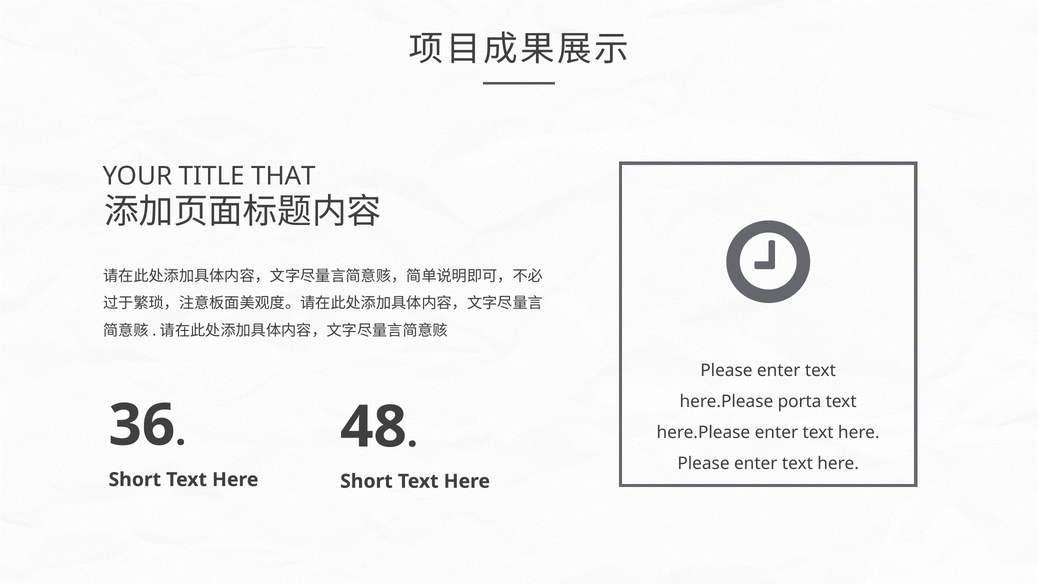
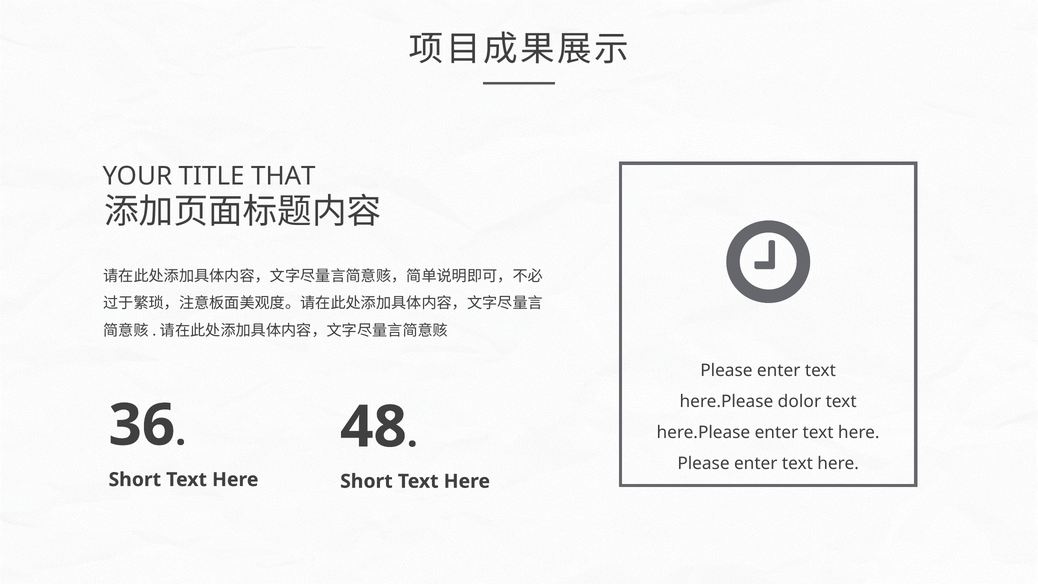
porta: porta -> dolor
